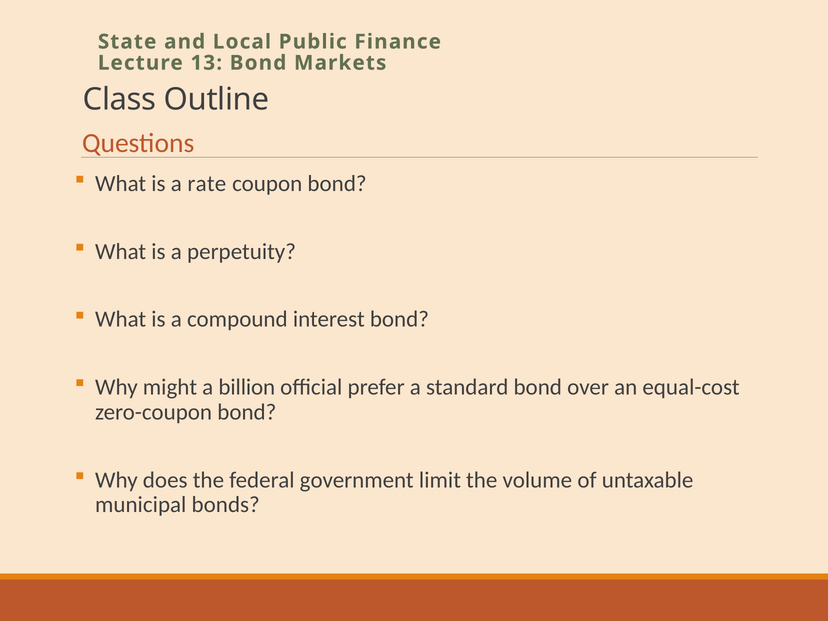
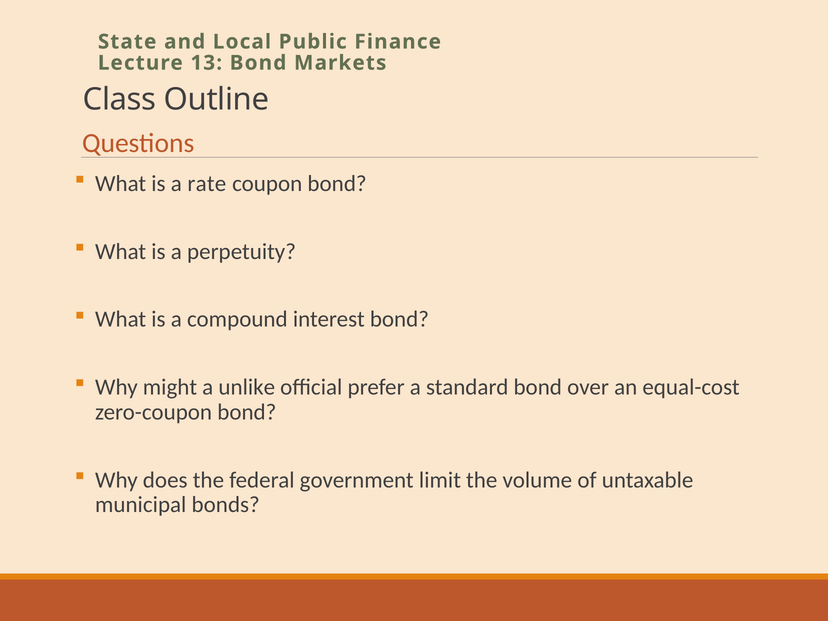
billion: billion -> unlike
